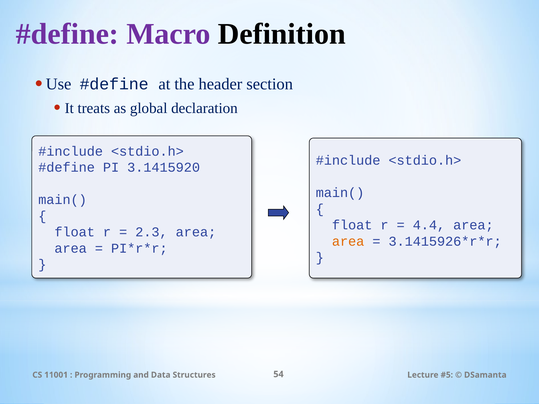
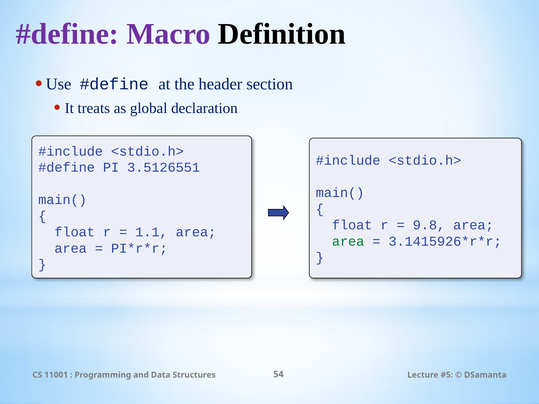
3.1415920: 3.1415920 -> 3.5126551
4.4: 4.4 -> 9.8
2.3: 2.3 -> 1.1
area at (348, 241) colour: orange -> green
